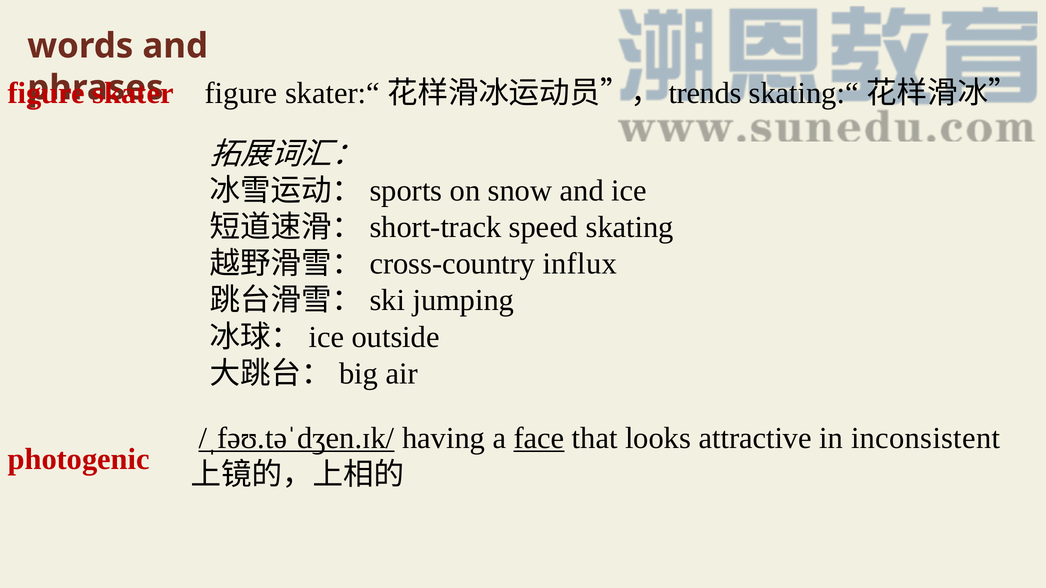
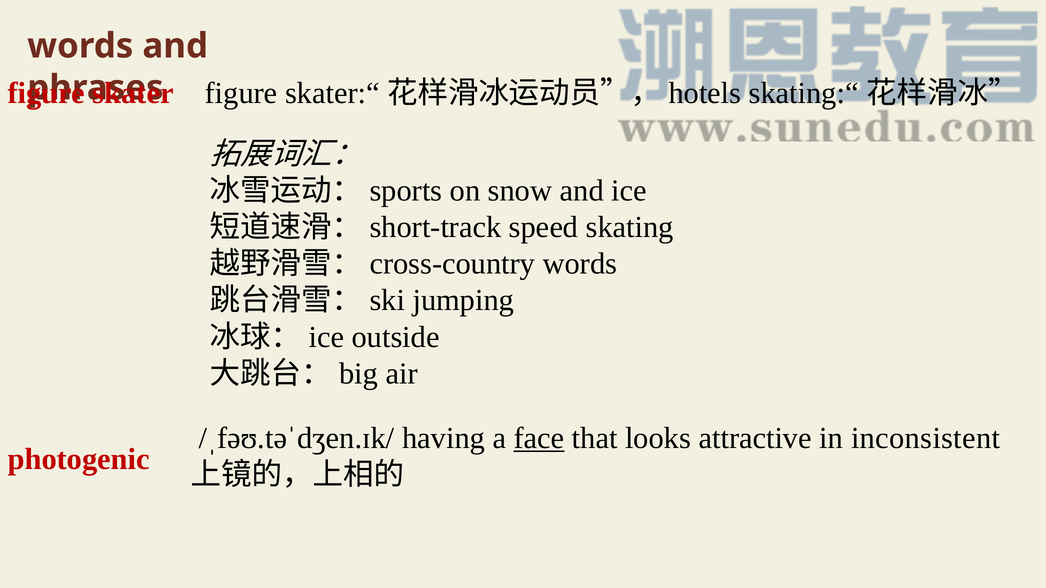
trends: trends -> hotels
influx at (580, 264): influx -> words
/ˌfəʊ.təˈdʒen.ɪk/ underline: present -> none
